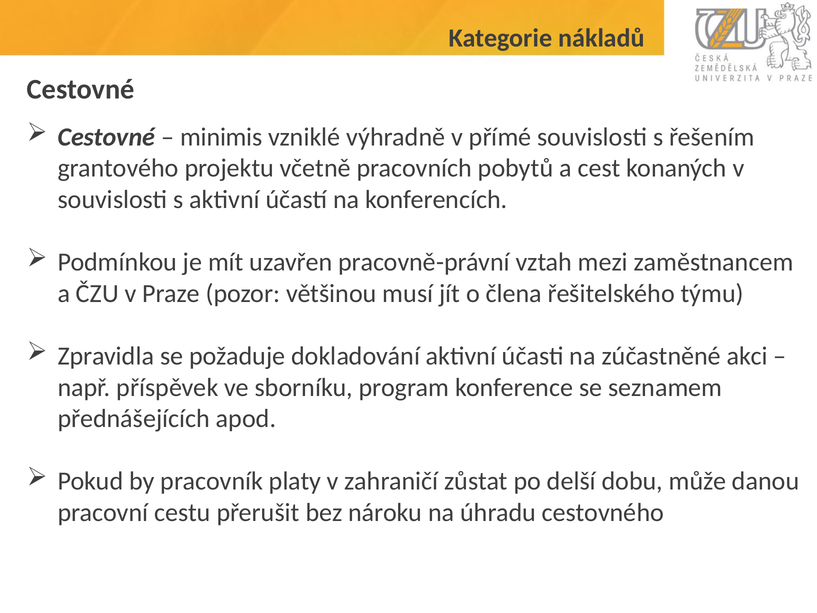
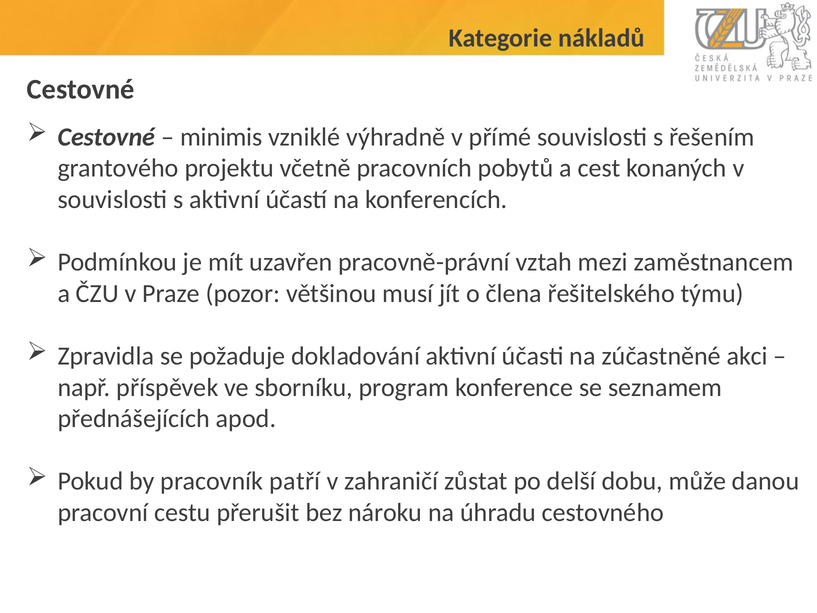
platy: platy -> patří
